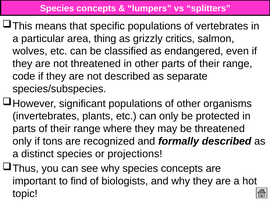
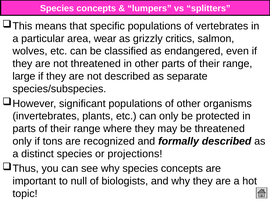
thing: thing -> wear
code: code -> large
find: find -> null
